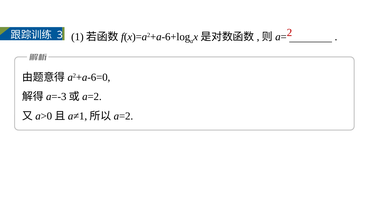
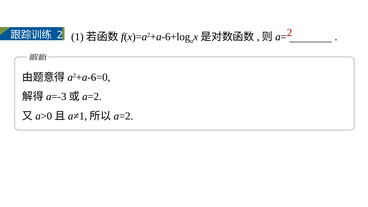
3 at (60, 35): 3 -> 2
